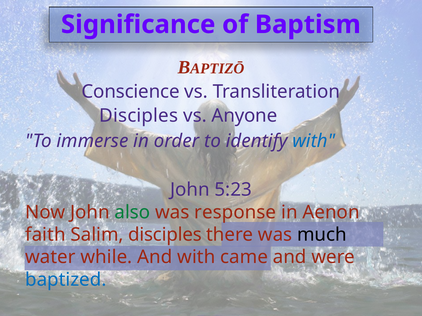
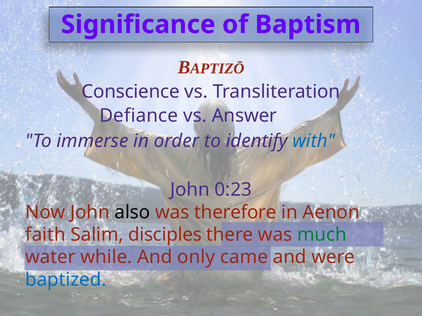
Disciples at (139, 116): Disciples -> Defiance
Anyone: Anyone -> Answer
5:23: 5:23 -> 0:23
also colour: green -> black
response: response -> therefore
much colour: black -> green
And with: with -> only
